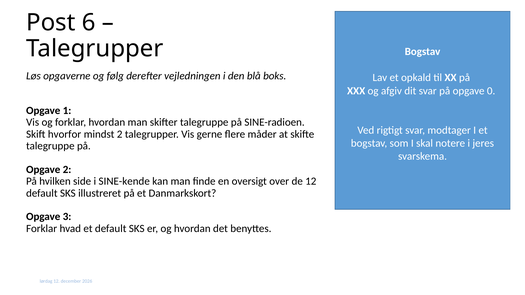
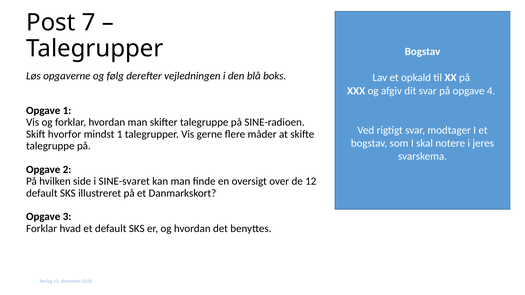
6: 6 -> 7
0: 0 -> 4
mindst 2: 2 -> 1
SINE-kende: SINE-kende -> SINE-svaret
